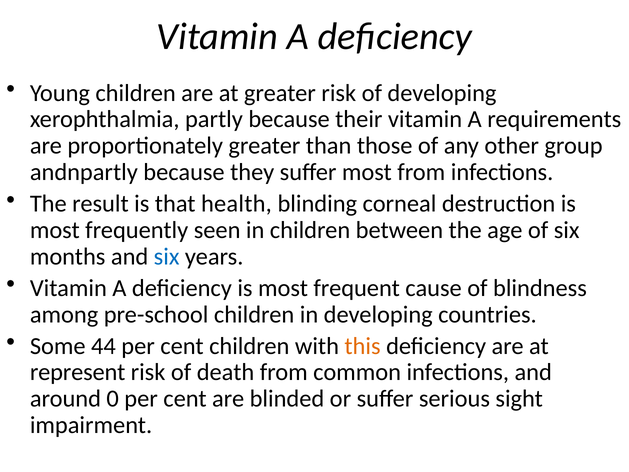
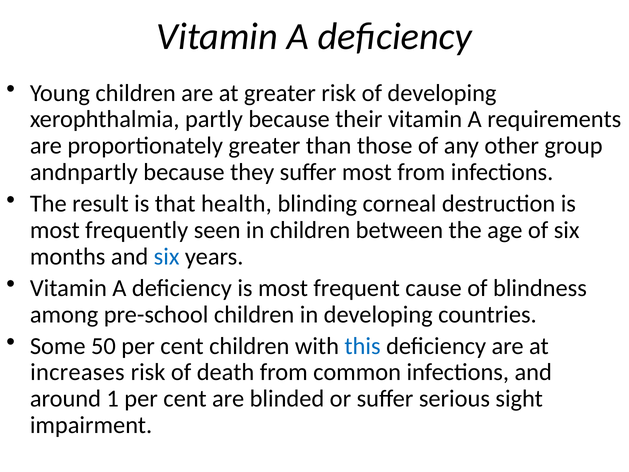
44: 44 -> 50
this colour: orange -> blue
represent: represent -> increases
0: 0 -> 1
